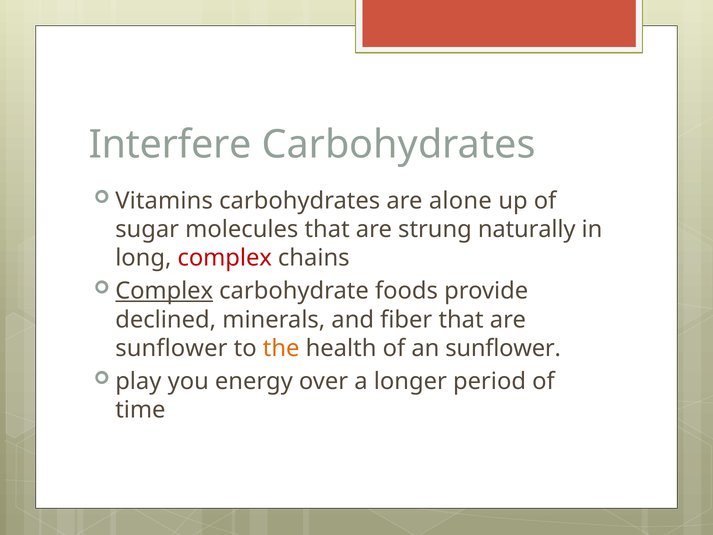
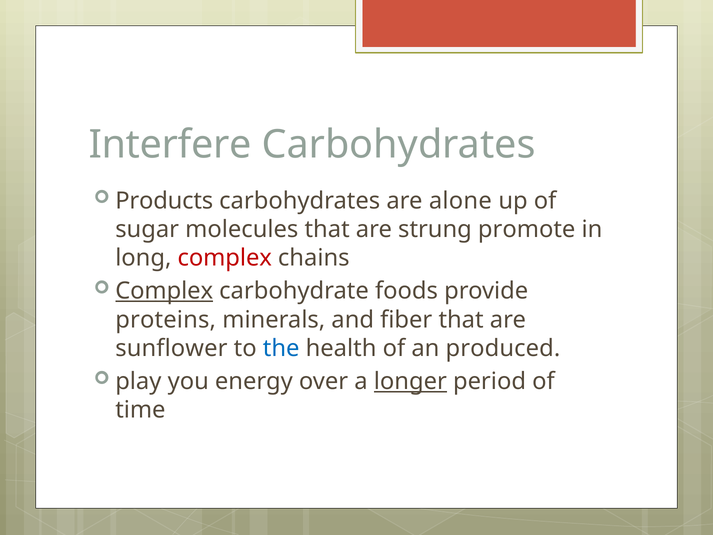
Vitamins: Vitamins -> Products
naturally: naturally -> promote
declined: declined -> proteins
the colour: orange -> blue
an sunflower: sunflower -> produced
longer underline: none -> present
